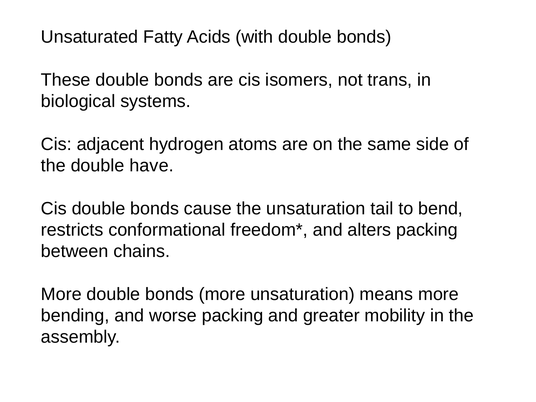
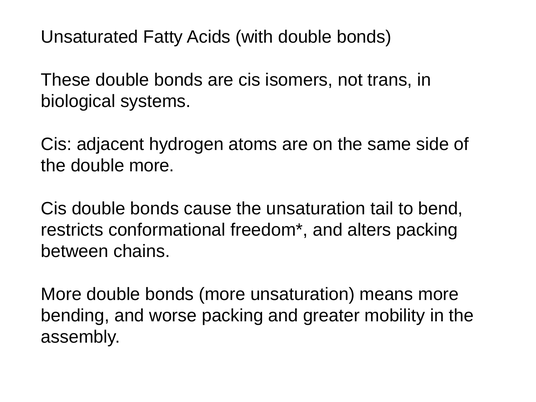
double have: have -> more
